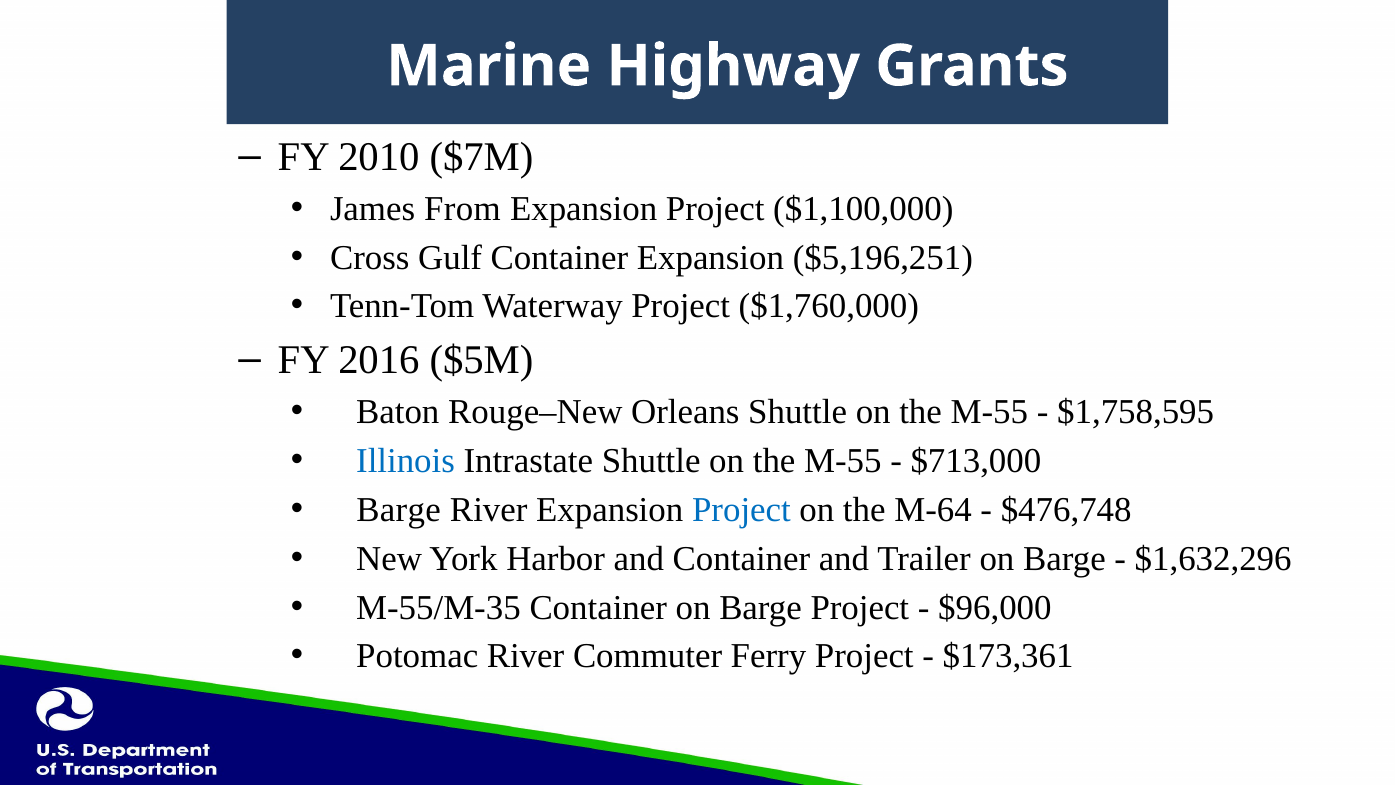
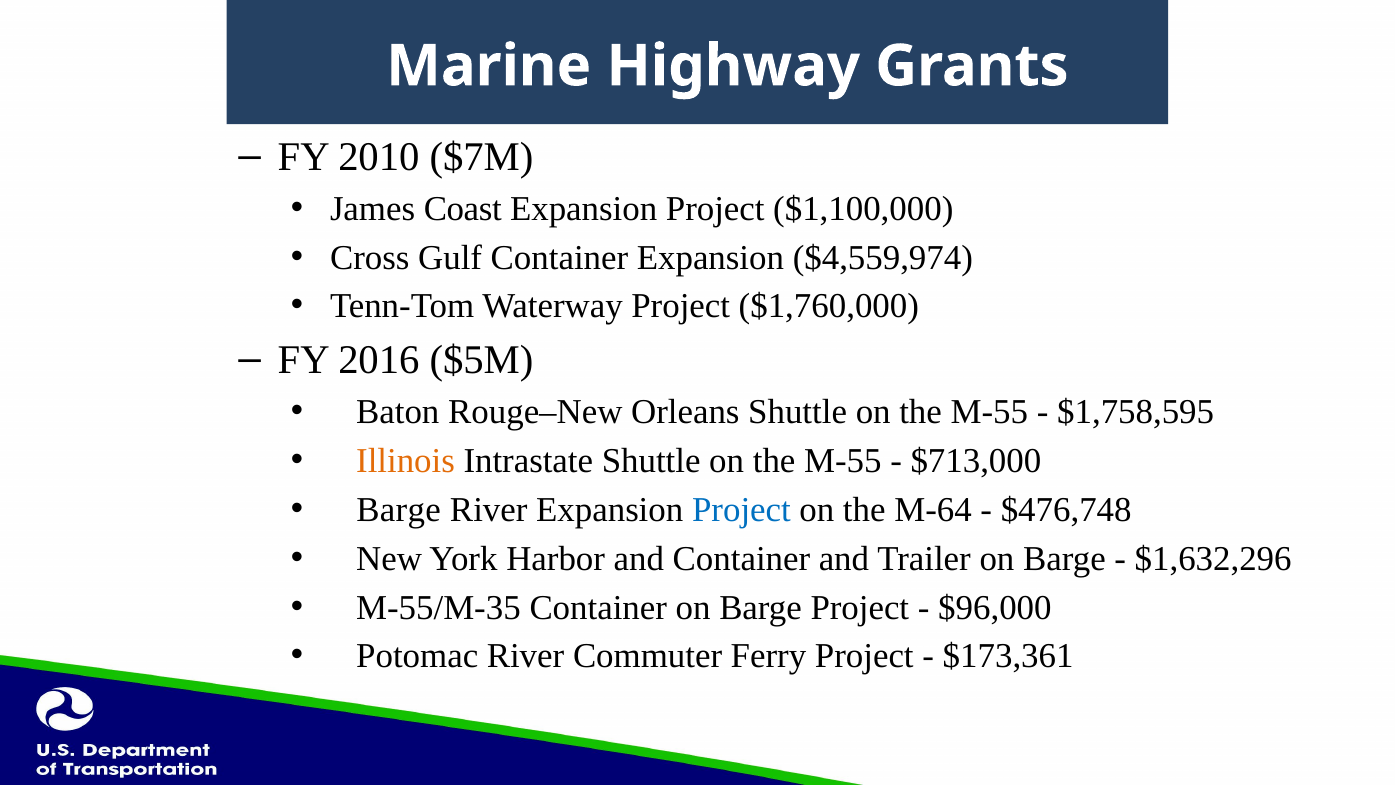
From: From -> Coast
$5,196,251: $5,196,251 -> $4,559,974
Illinois colour: blue -> orange
